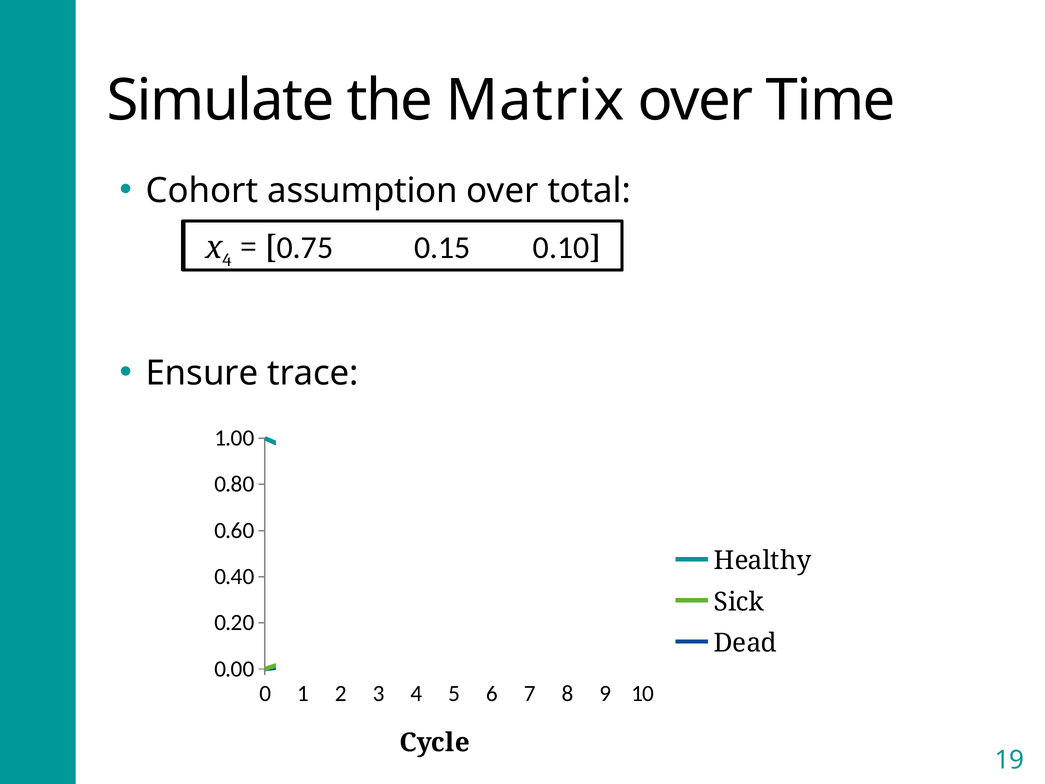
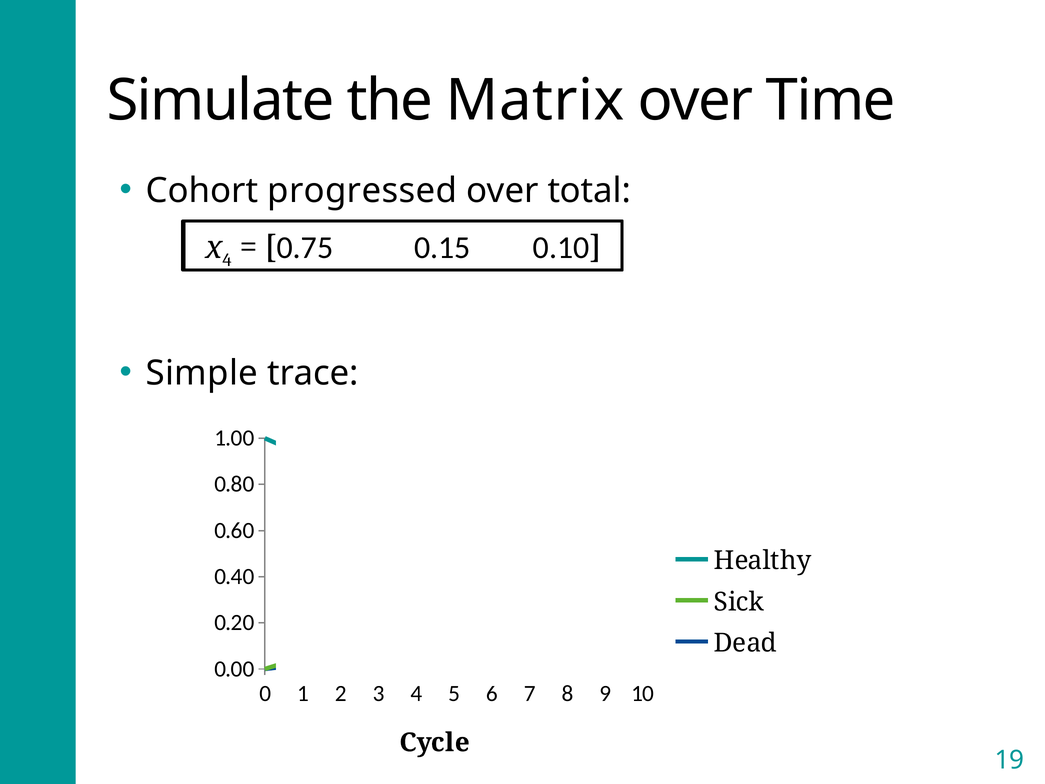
assumption: assumption -> progressed
Ensure: Ensure -> Simple
